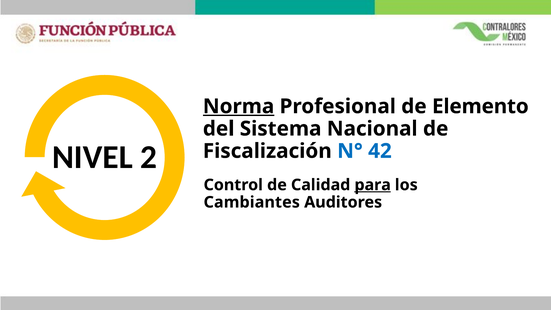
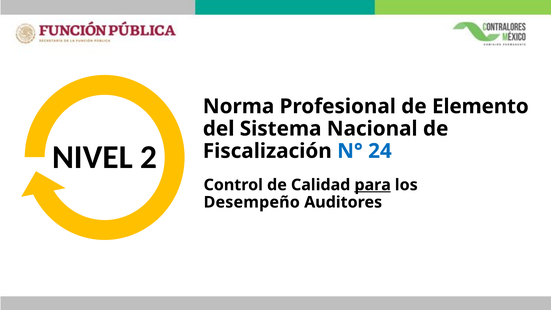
Norma underline: present -> none
42: 42 -> 24
Cambiantes: Cambiantes -> Desempeño
